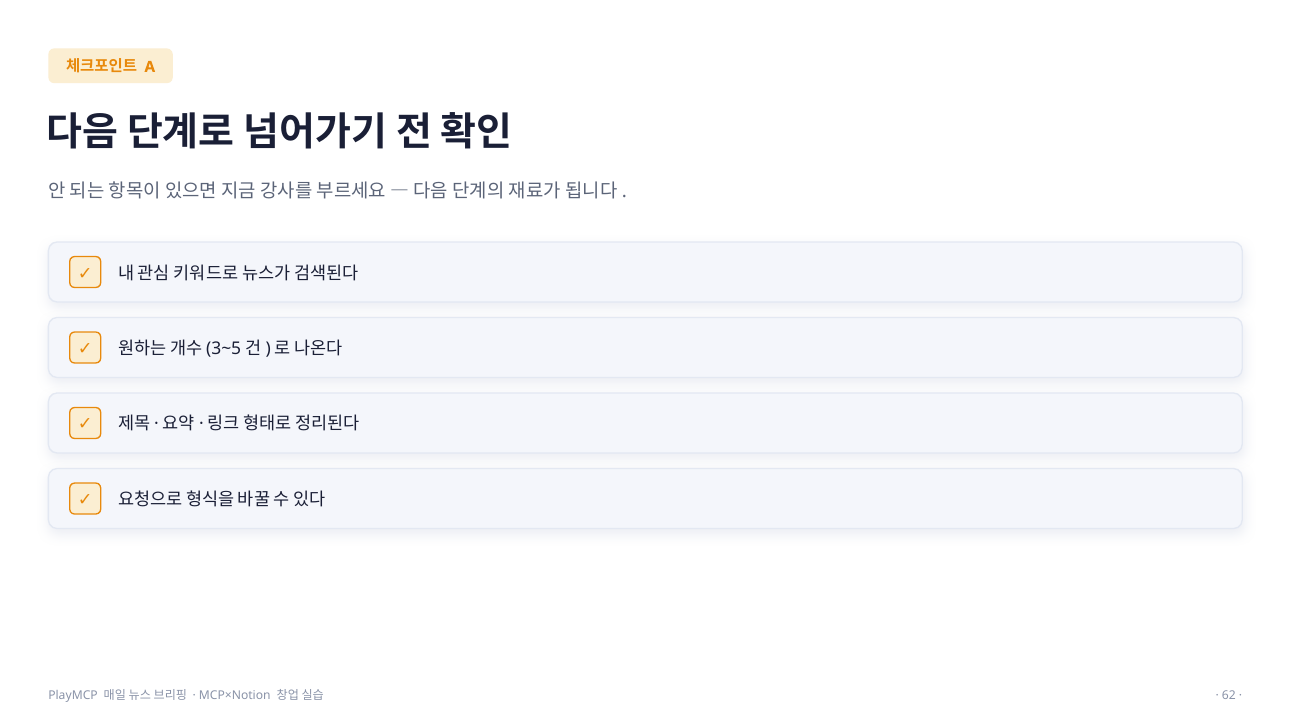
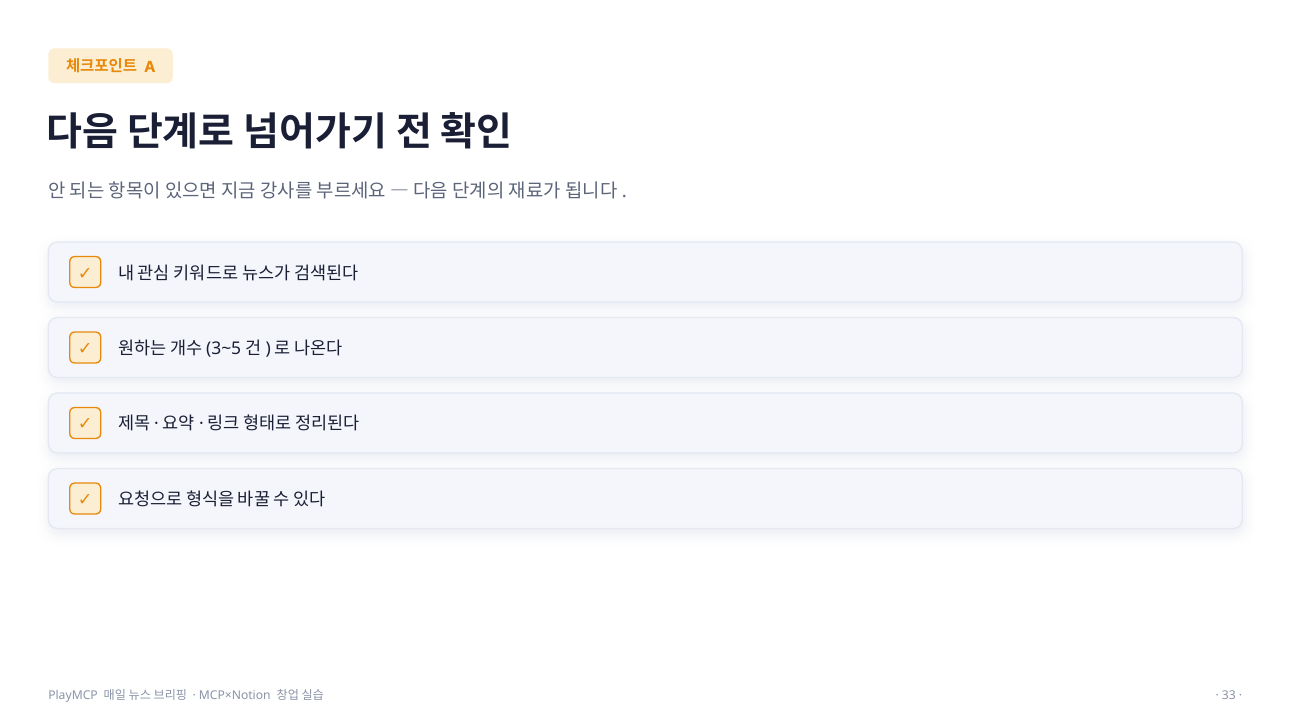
62: 62 -> 33
